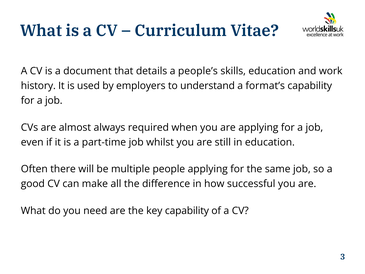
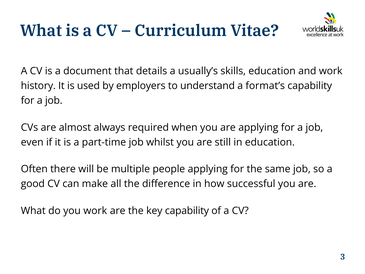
people’s: people’s -> usually’s
you need: need -> work
